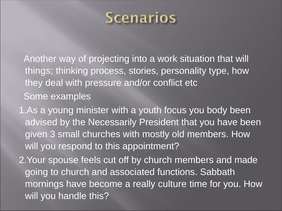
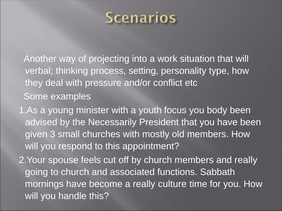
things: things -> verbal
stories: stories -> setting
and made: made -> really
